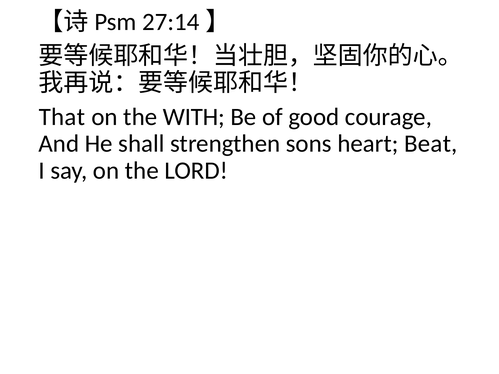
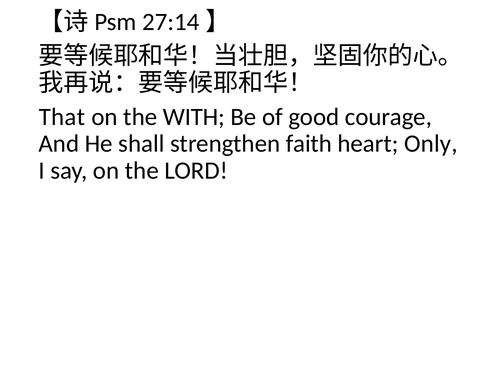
sons: sons -> faith
Beat: Beat -> Only
